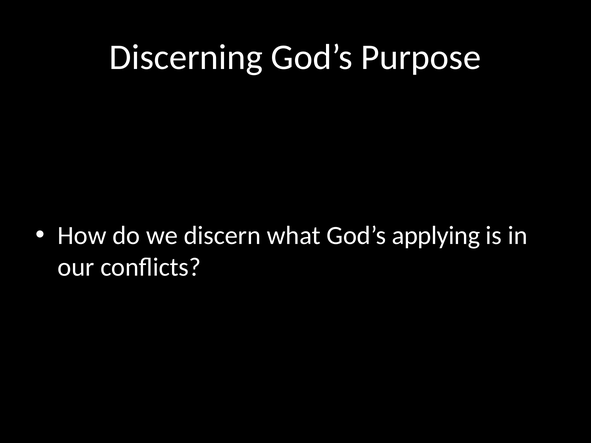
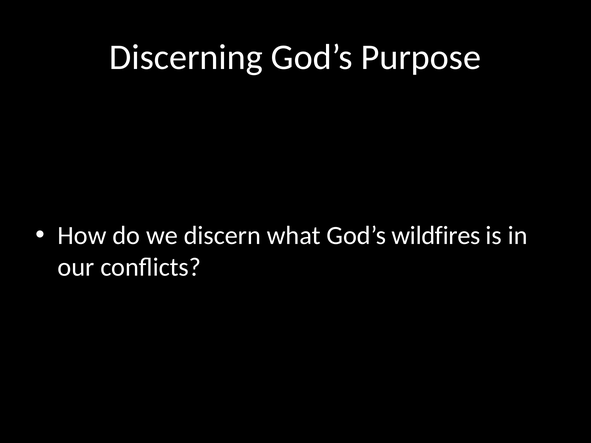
applying: applying -> wildfires
